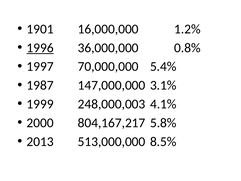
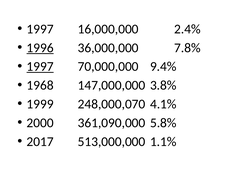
1901 at (40, 29): 1901 -> 1997
1.2%: 1.2% -> 2.4%
0.8%: 0.8% -> 7.8%
1997 at (40, 66) underline: none -> present
5.4%: 5.4% -> 9.4%
1987: 1987 -> 1968
3.1%: 3.1% -> 3.8%
248,000,003: 248,000,003 -> 248,000,070
804,167,217: 804,167,217 -> 361,090,000
2013: 2013 -> 2017
8.5%: 8.5% -> 1.1%
